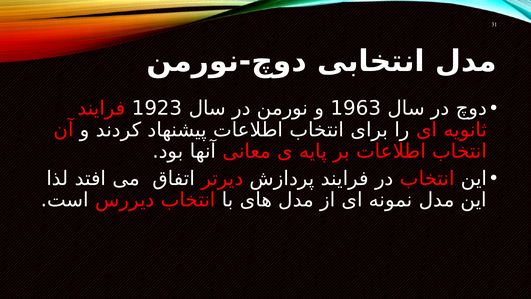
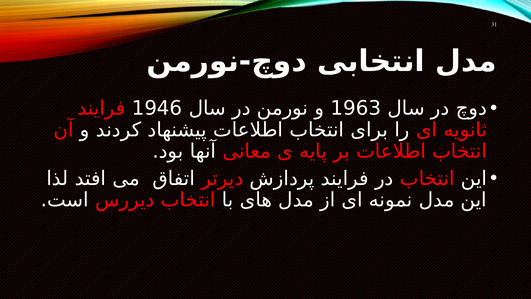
1923: 1923 -> 1946
